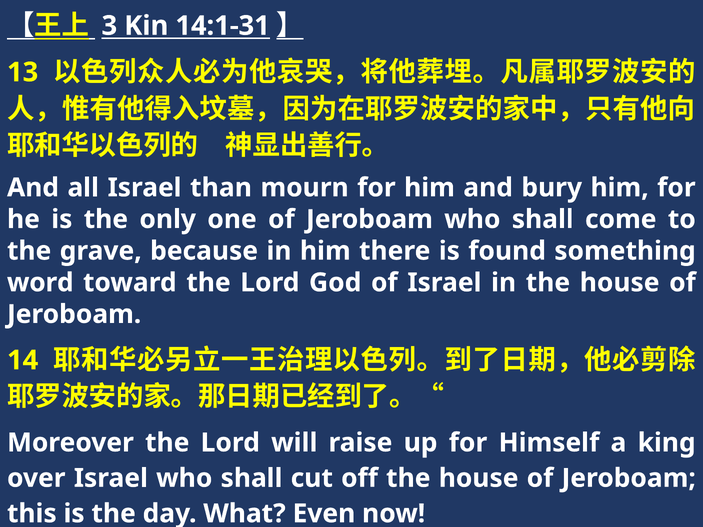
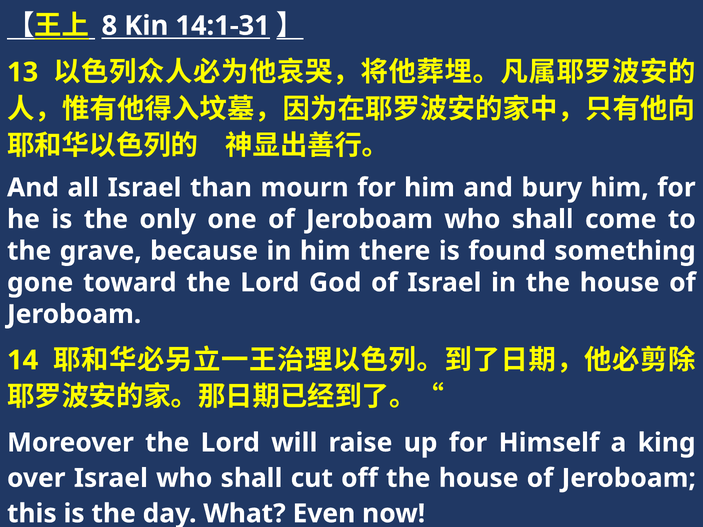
3: 3 -> 8
word: word -> gone
